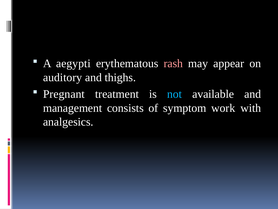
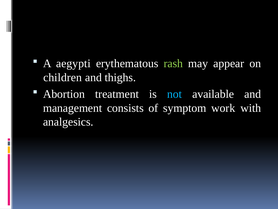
rash colour: pink -> light green
auditory: auditory -> children
Pregnant: Pregnant -> Abortion
